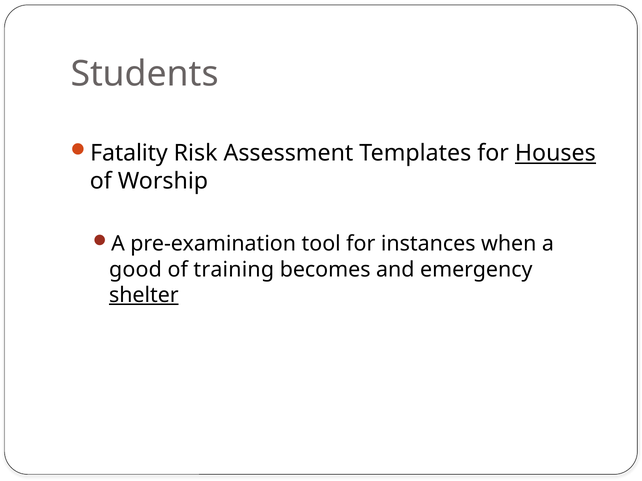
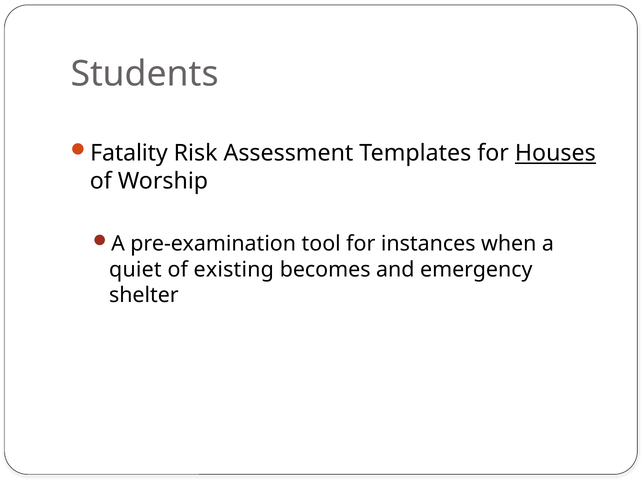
good: good -> quiet
training: training -> existing
shelter underline: present -> none
